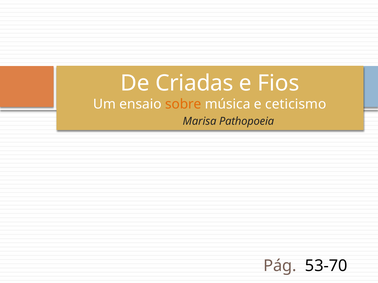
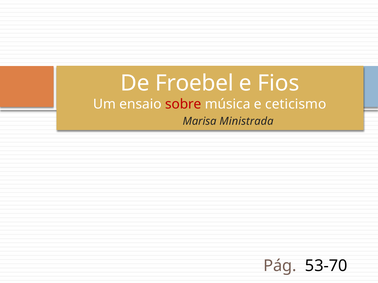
Criadas: Criadas -> Froebel
sobre colour: orange -> red
Pathopoeia: Pathopoeia -> Ministrada
